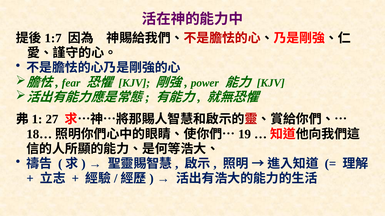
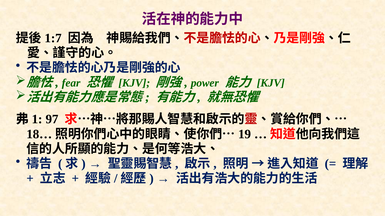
27: 27 -> 97
